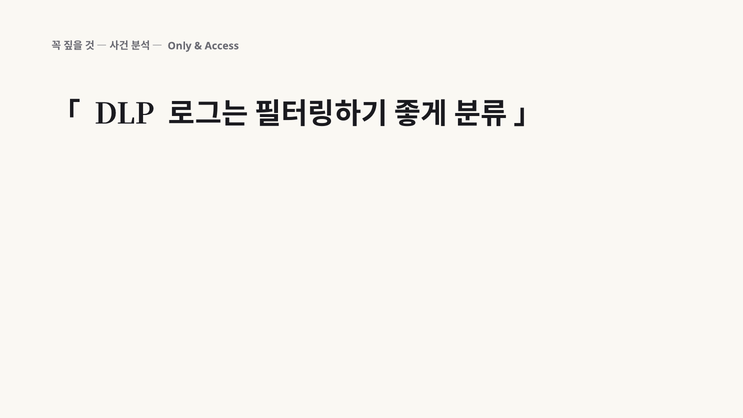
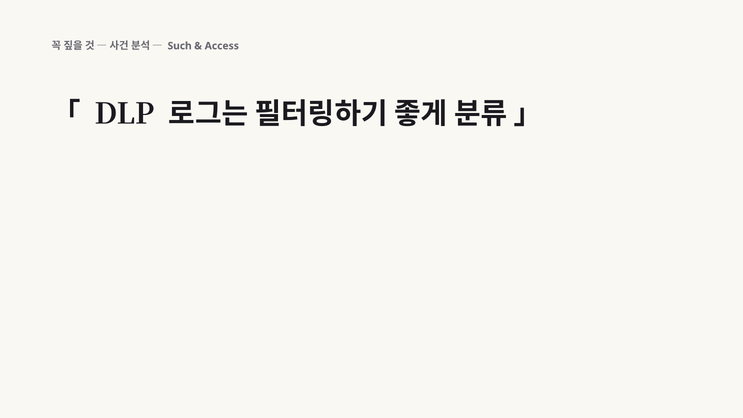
Only: Only -> Such
